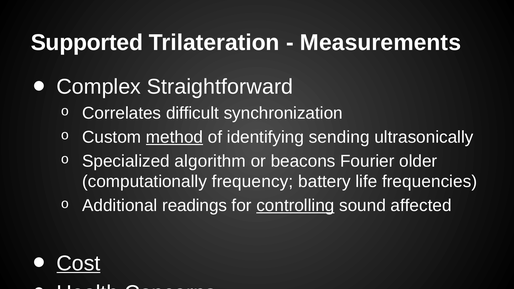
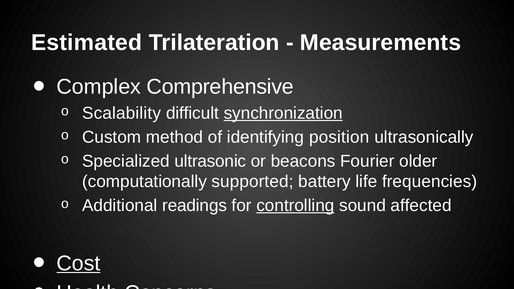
Supported: Supported -> Estimated
Straightforward: Straightforward -> Comprehensive
Correlates: Correlates -> Scalability
synchronization underline: none -> present
method underline: present -> none
sending: sending -> position
algorithm: algorithm -> ultrasonic
frequency: frequency -> supported
